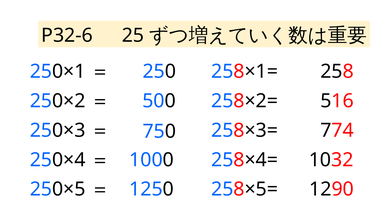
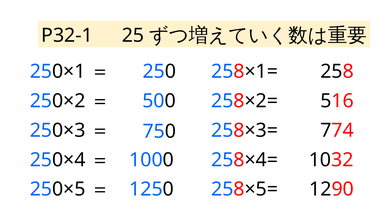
P32-6: P32-6 -> P32-1
